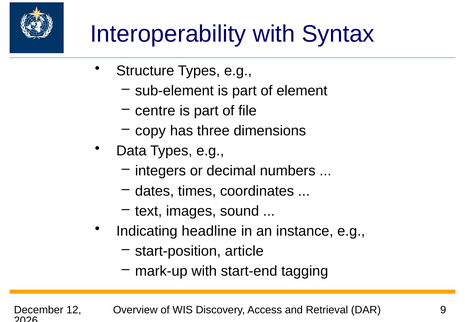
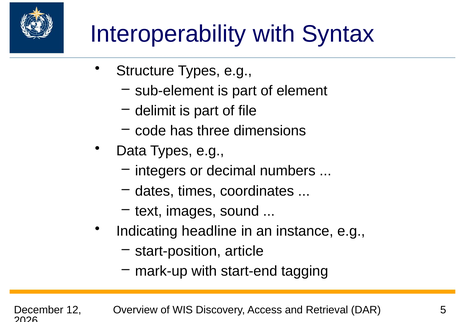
centre: centre -> delimit
copy: copy -> code
9: 9 -> 5
